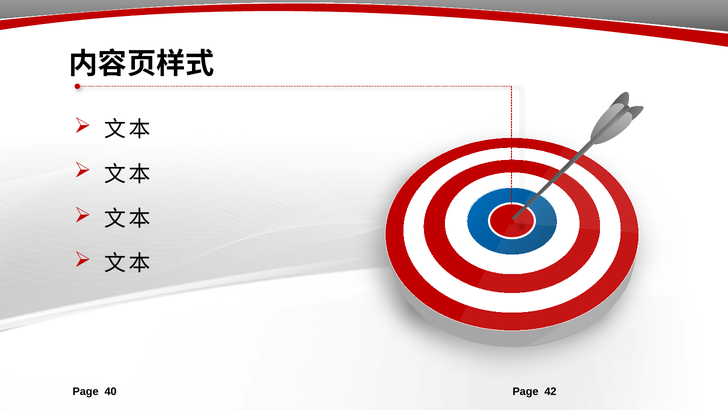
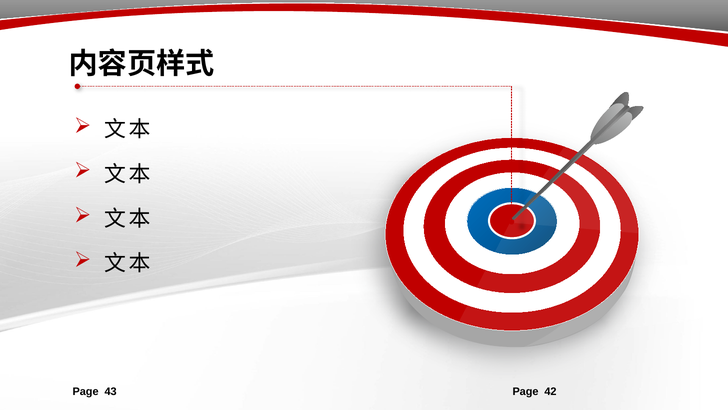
40: 40 -> 43
